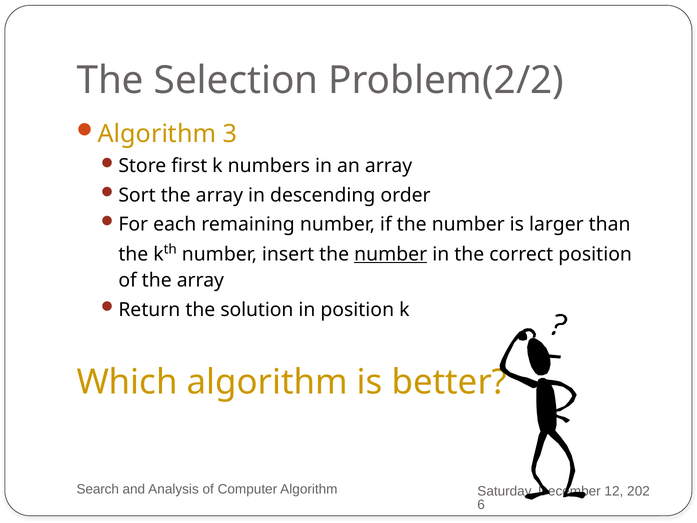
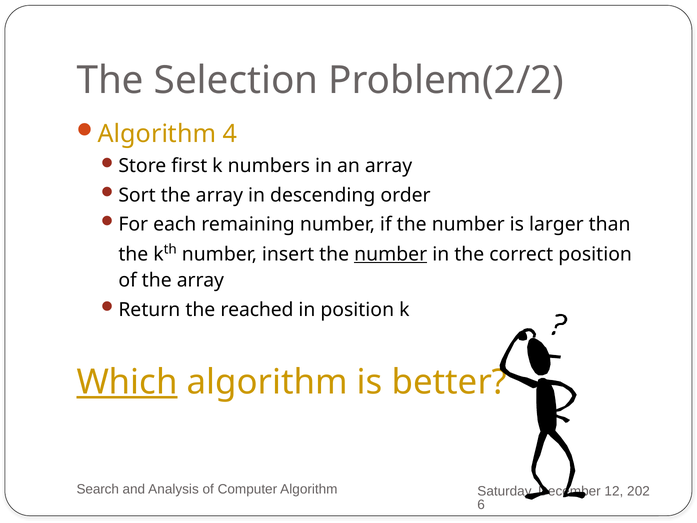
3: 3 -> 4
solution: solution -> reached
Which underline: none -> present
